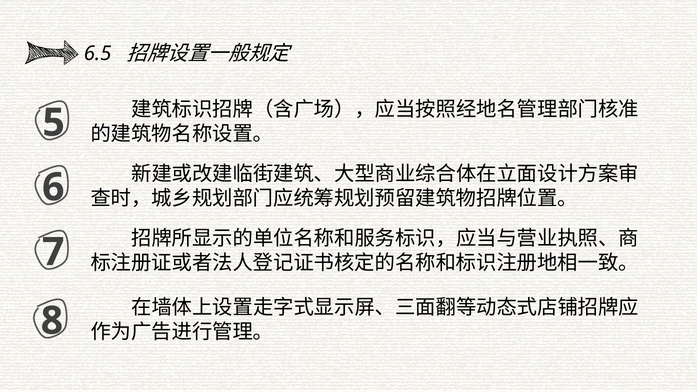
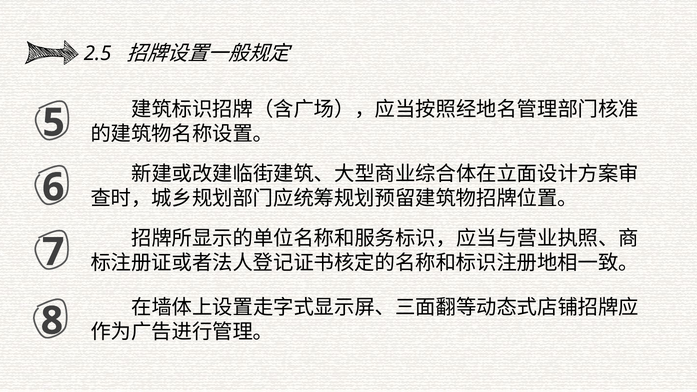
6.5: 6.5 -> 2.5
